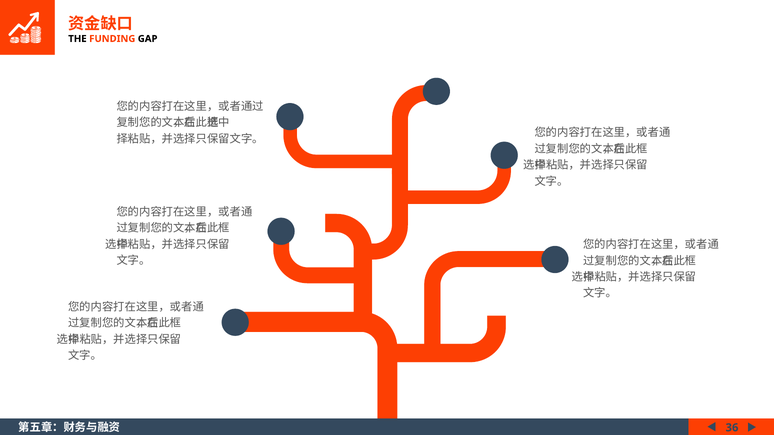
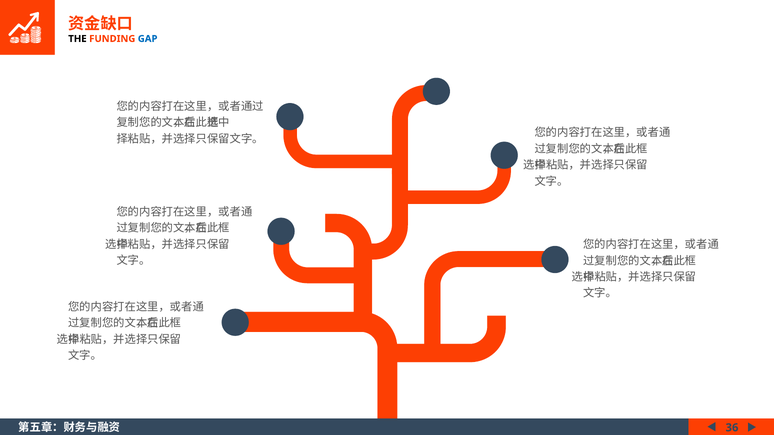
GAP colour: black -> blue
